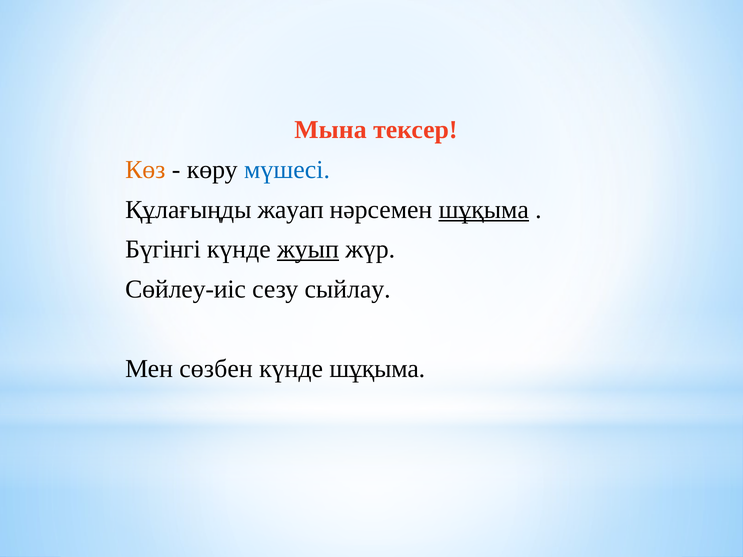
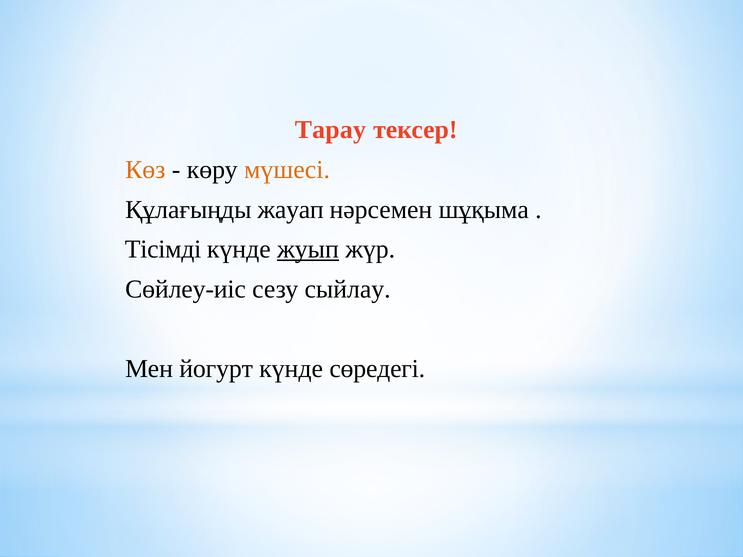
Мына: Мына -> Тарау
мүшесі colour: blue -> orange
шұқыма at (484, 210) underline: present -> none
Бүгінгі: Бүгінгі -> Тісімді
сөзбен: сөзбен -> йогурт
күнде шұқыма: шұқыма -> сөредегі
